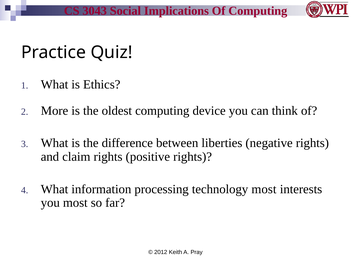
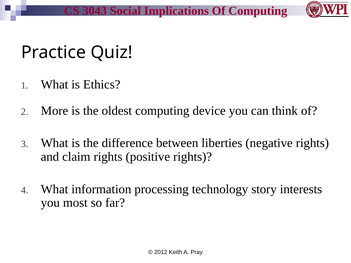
technology most: most -> story
